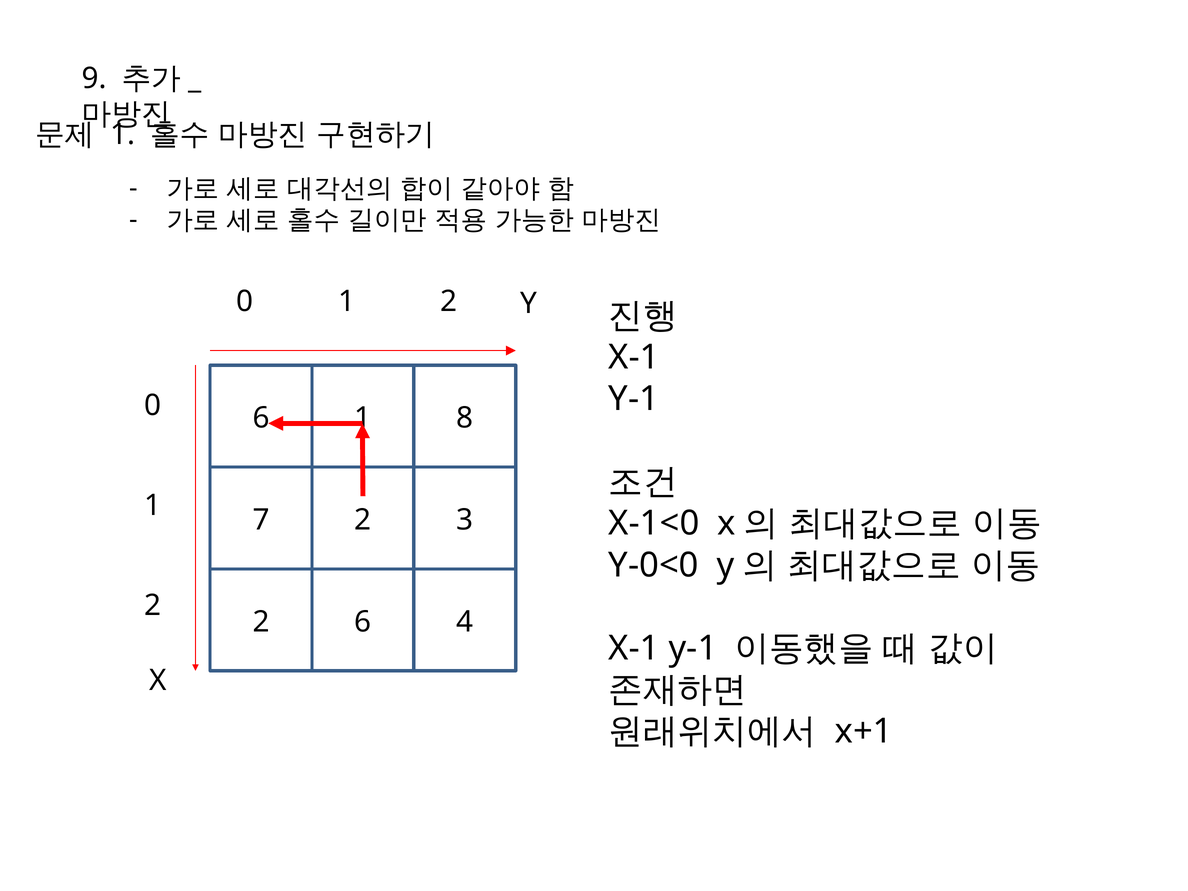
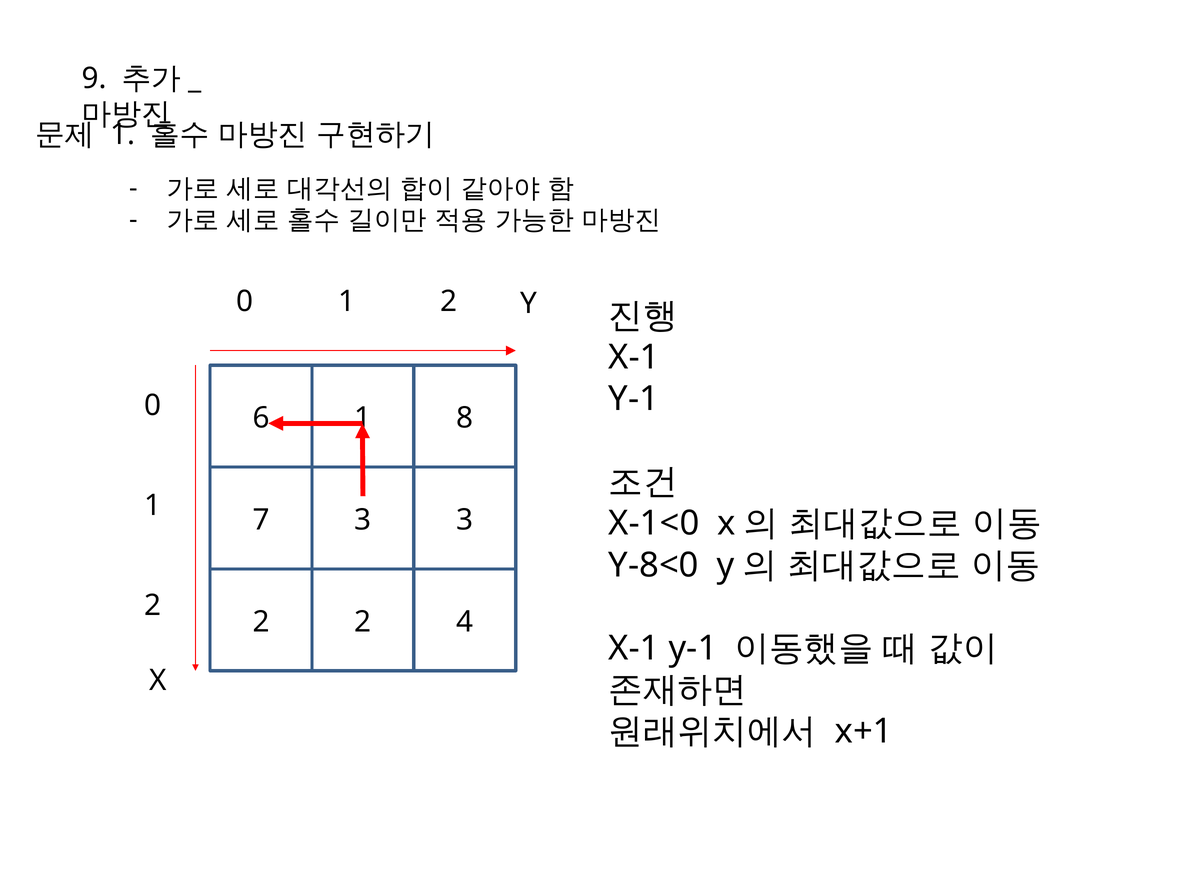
7 2: 2 -> 3
Y-0<0: Y-0<0 -> Y-8<0
2 6: 6 -> 2
